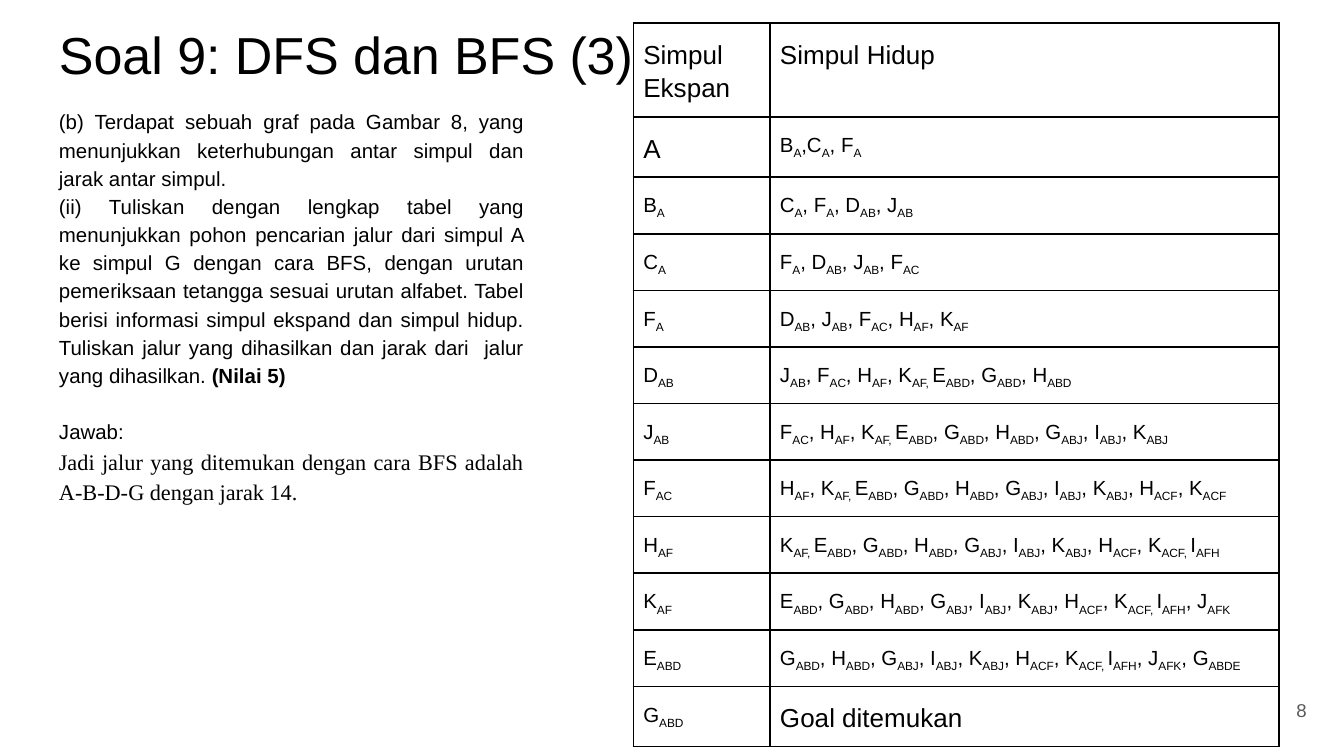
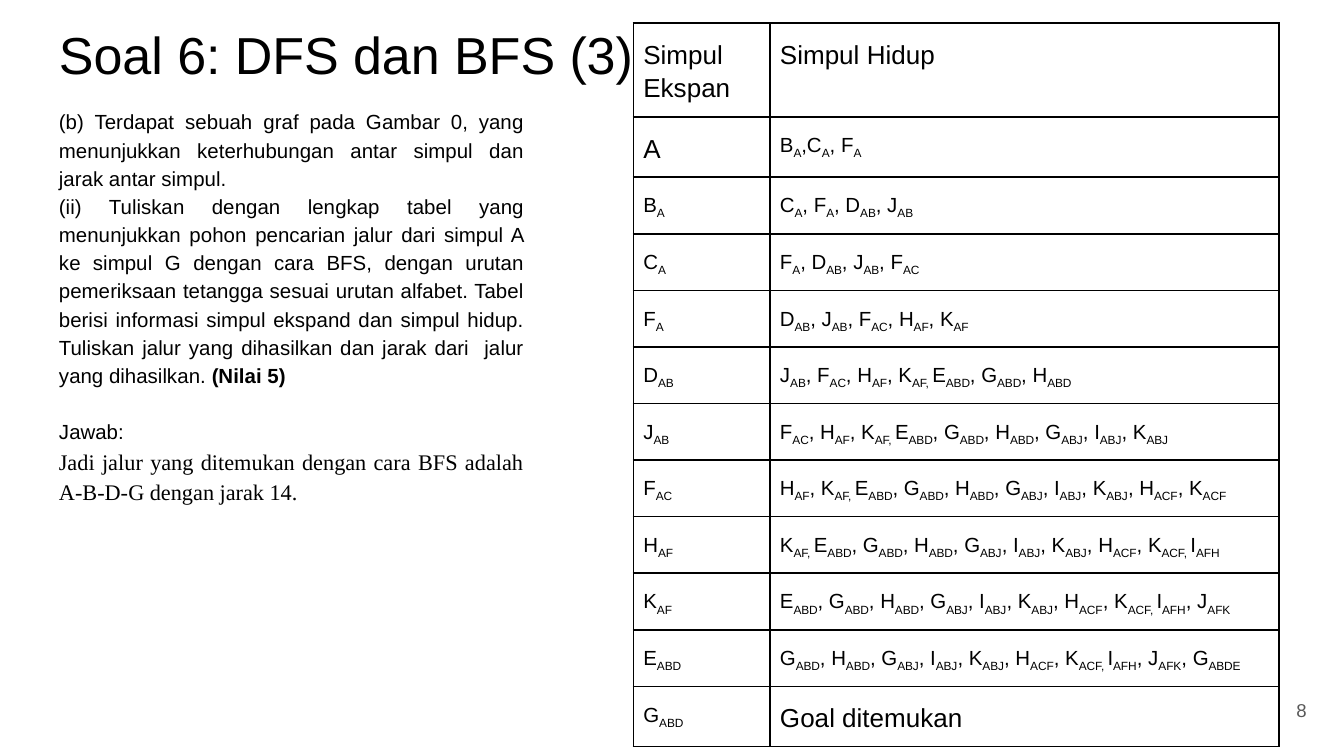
9: 9 -> 6
Gambar 8: 8 -> 0
